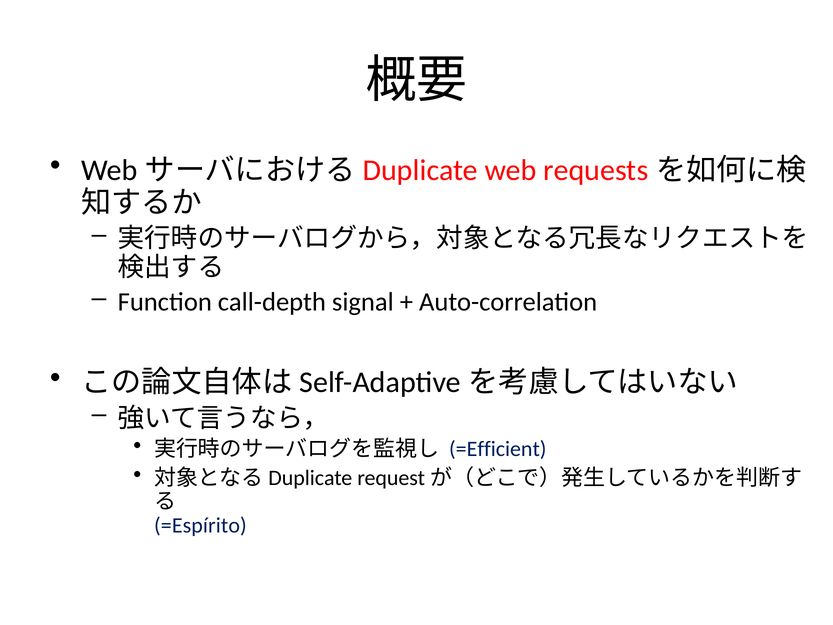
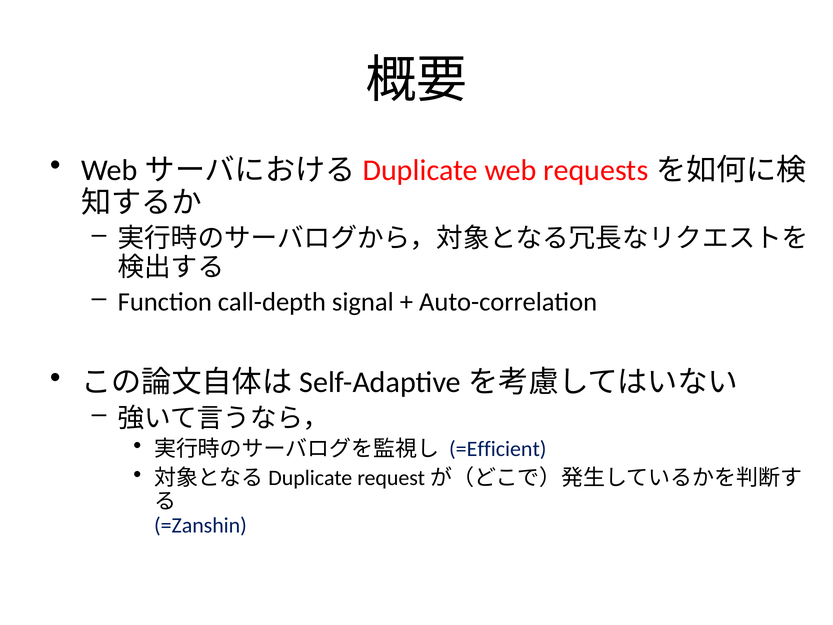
=Espírito: =Espírito -> =Zanshin
